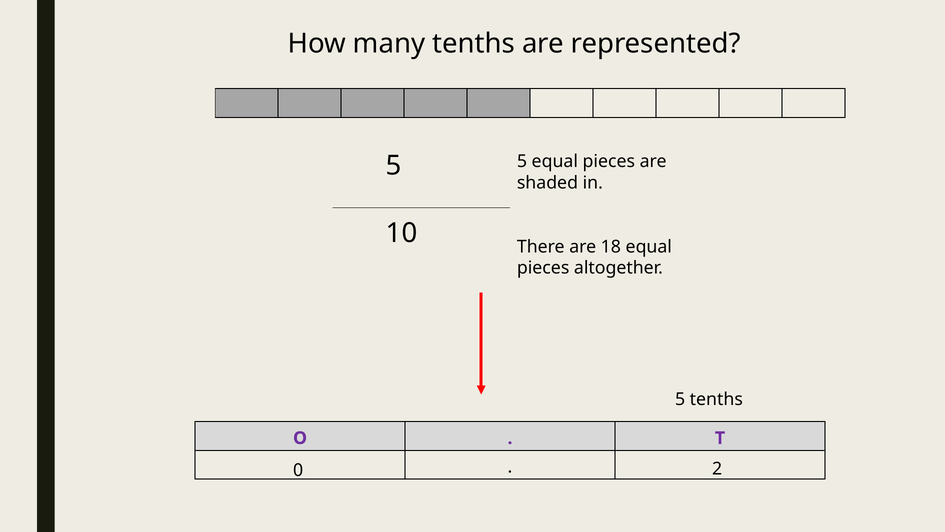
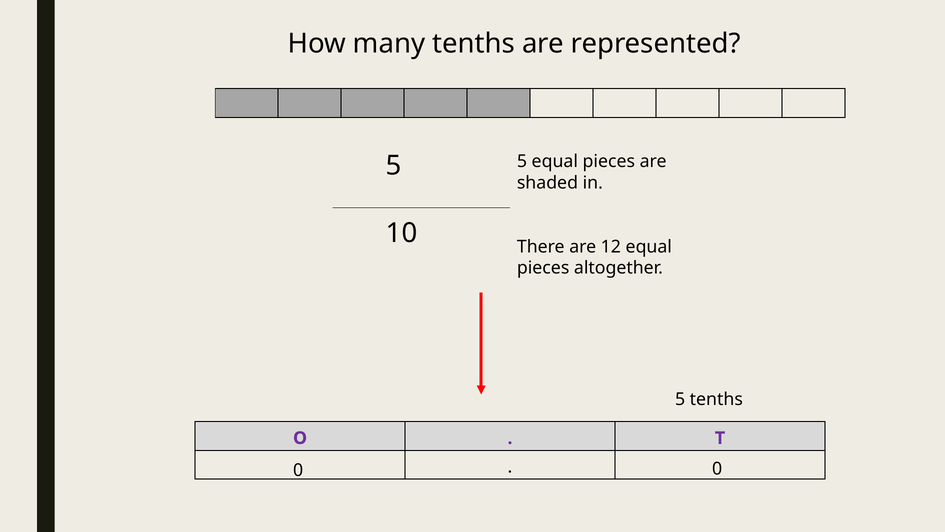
18: 18 -> 12
0 2: 2 -> 0
